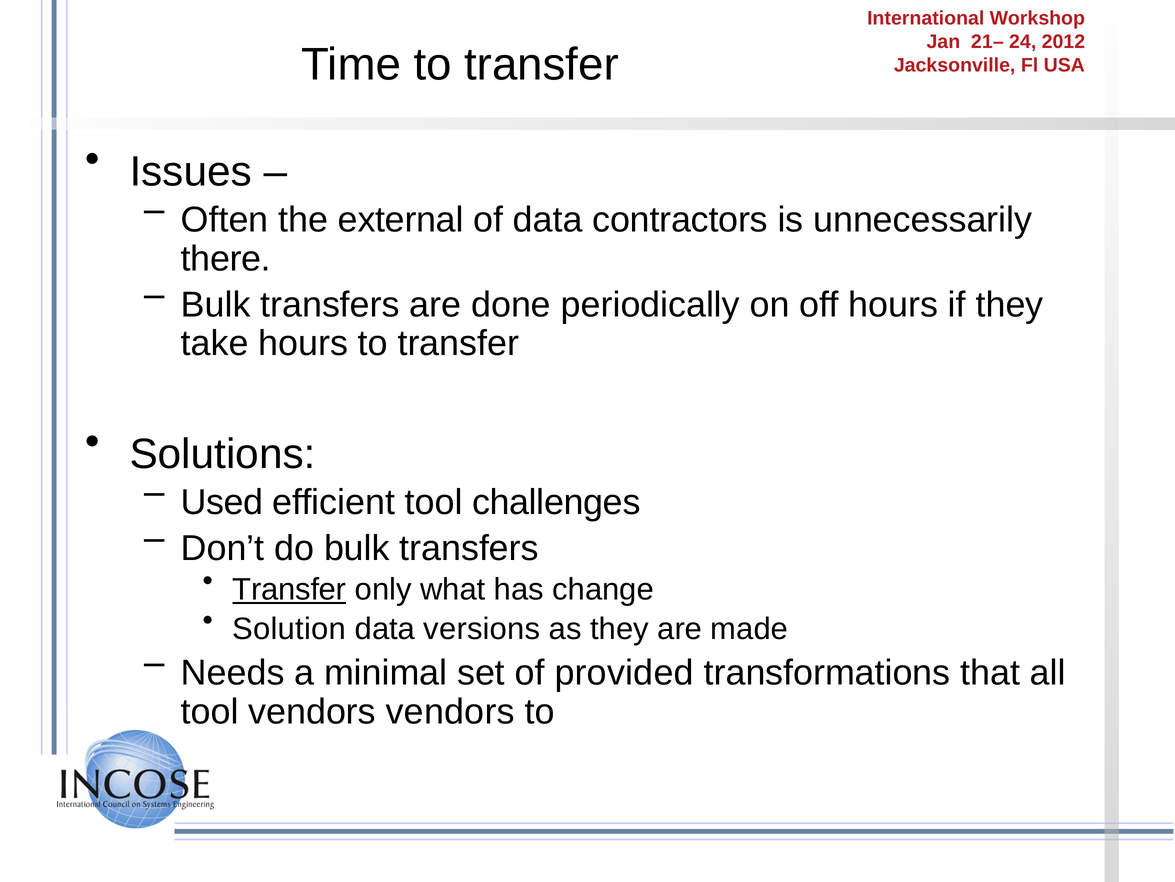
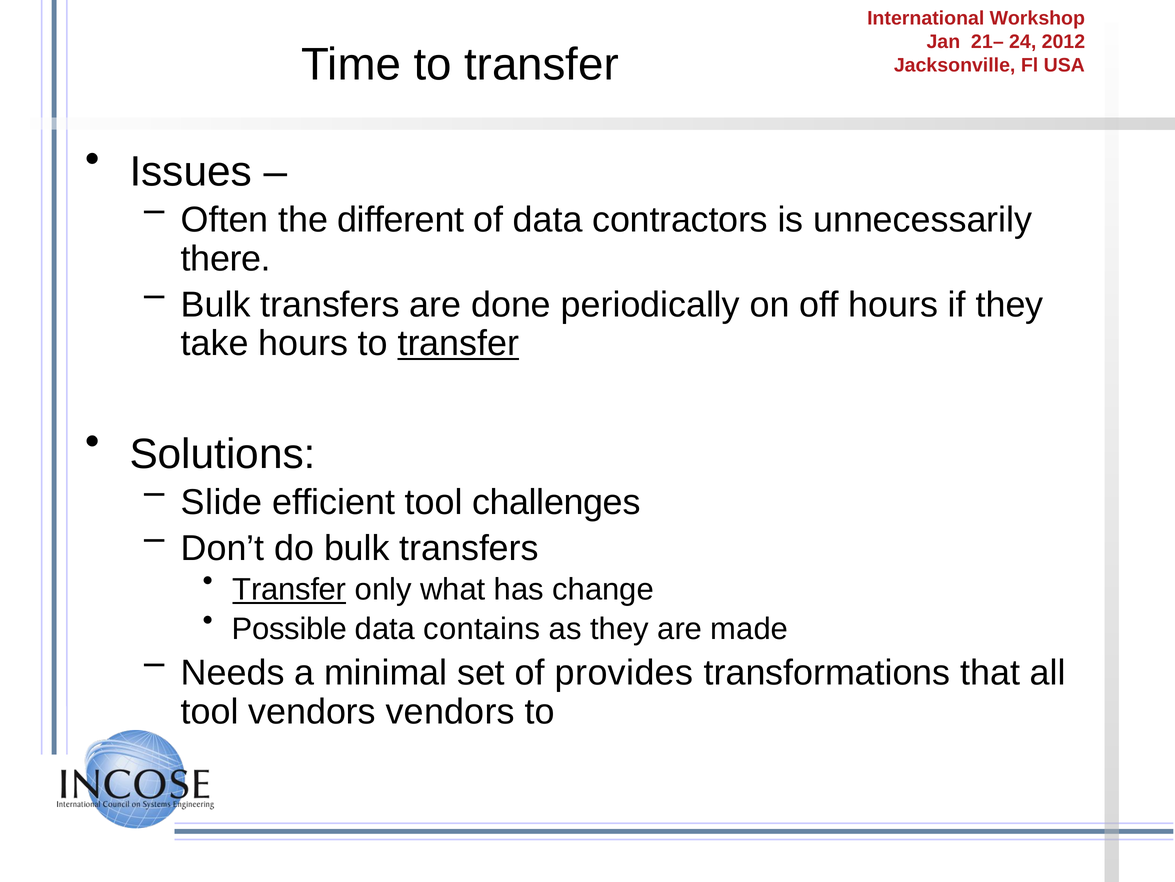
external: external -> different
transfer at (458, 343) underline: none -> present
Used: Used -> Slide
Solution: Solution -> Possible
versions: versions -> contains
provided: provided -> provides
